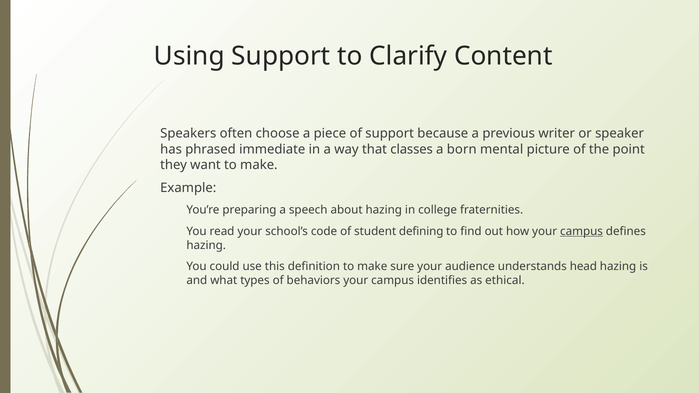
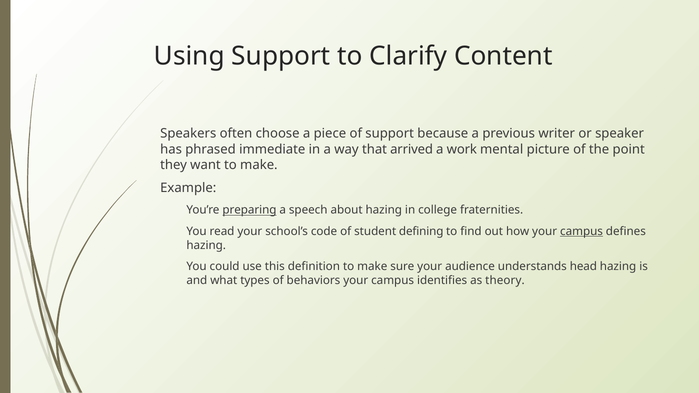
classes: classes -> arrived
born: born -> work
preparing underline: none -> present
ethical: ethical -> theory
